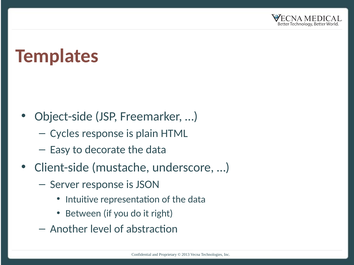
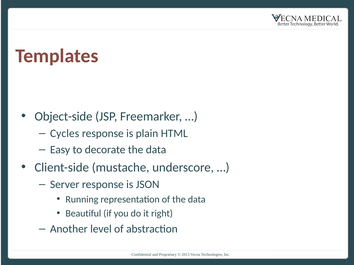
Intuitive: Intuitive -> Running
Between: Between -> Beautiful
